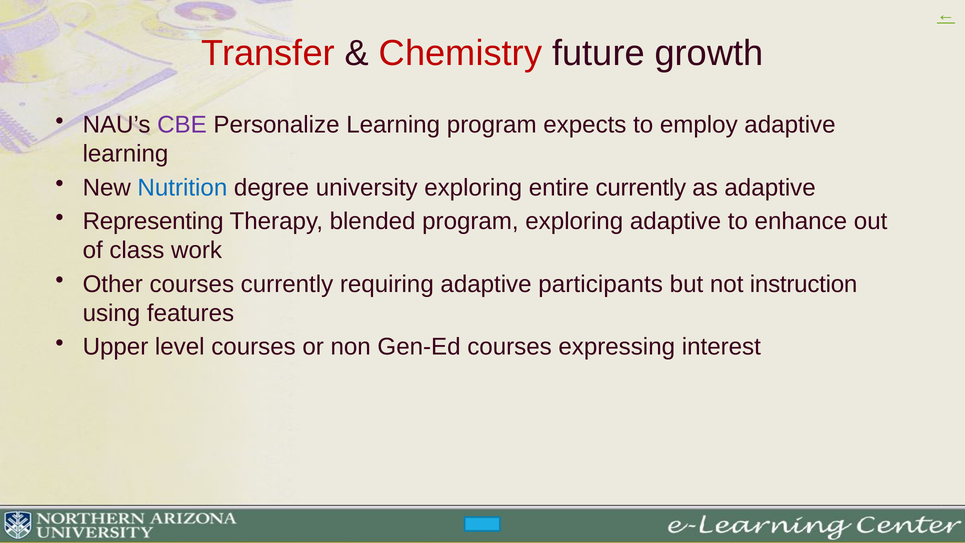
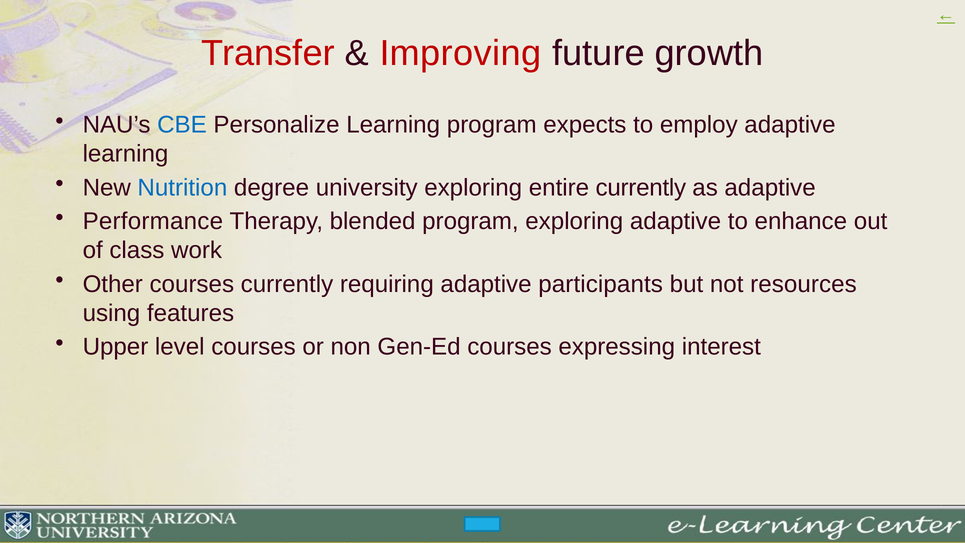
Chemistry: Chemistry -> Improving
CBE colour: purple -> blue
Representing: Representing -> Performance
instruction: instruction -> resources
